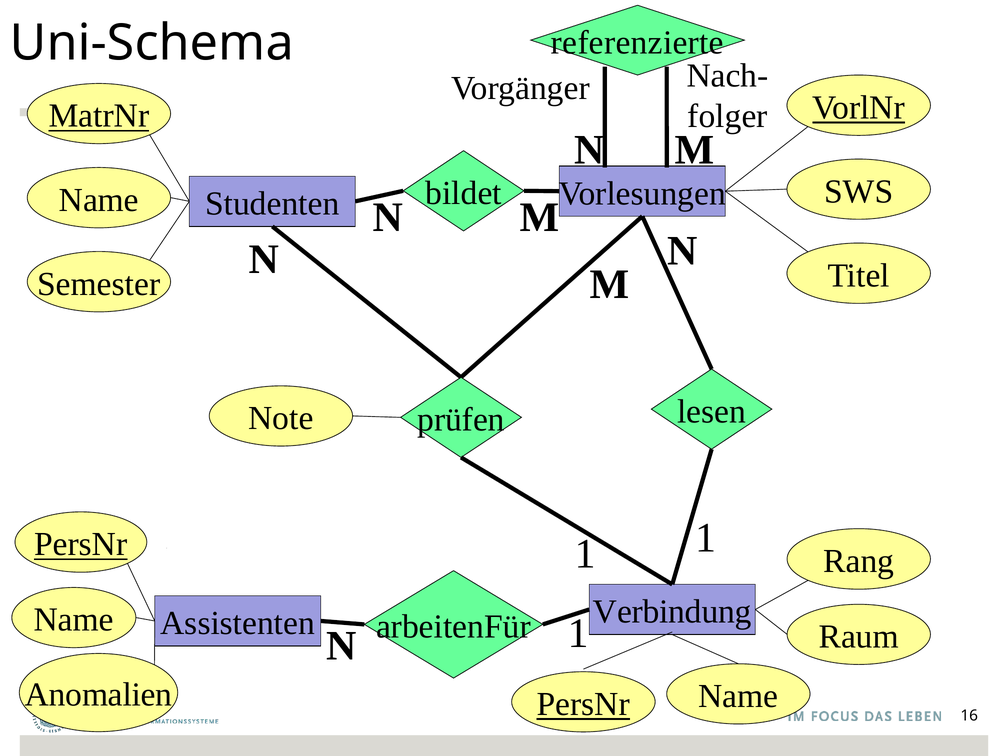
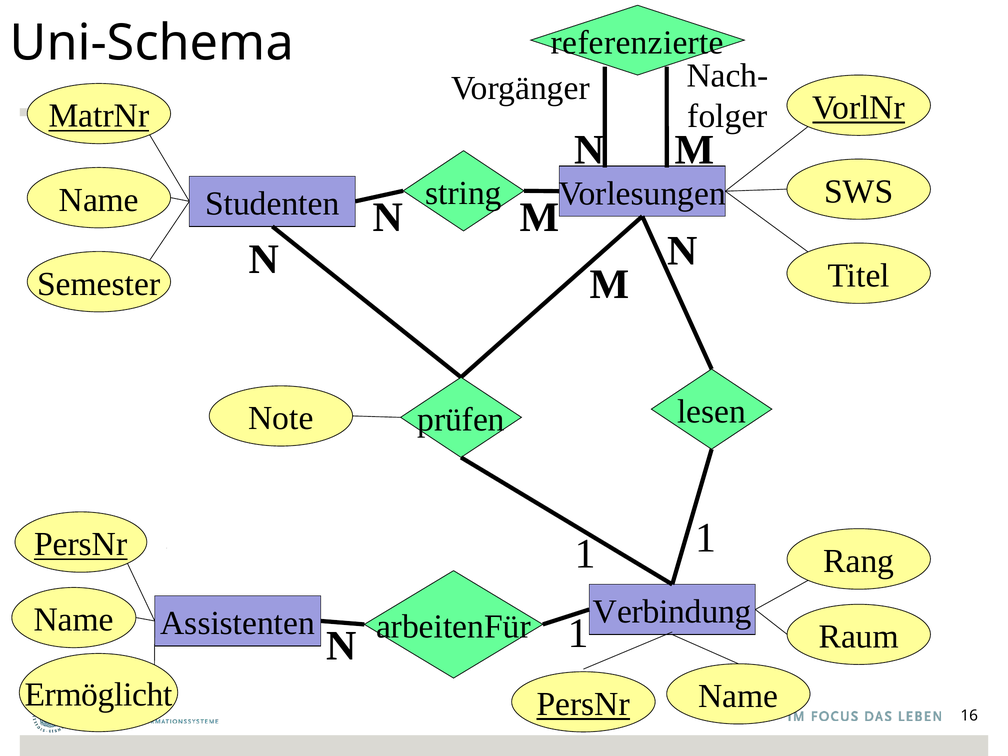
bildet: bildet -> string
Anomalien: Anomalien -> Ermöglicht
